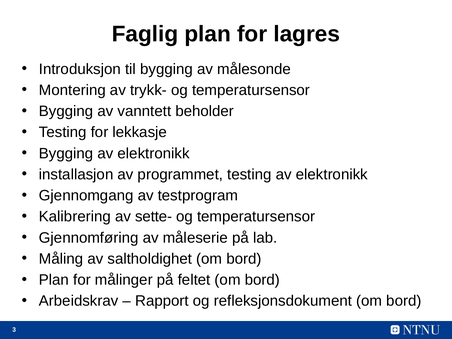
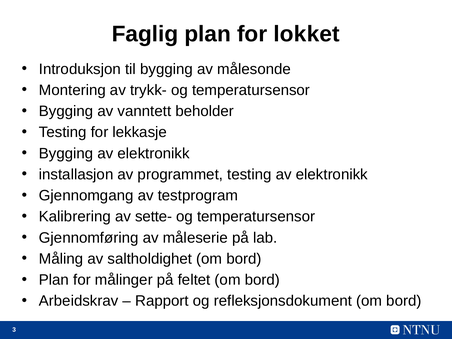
lagres: lagres -> lokket
